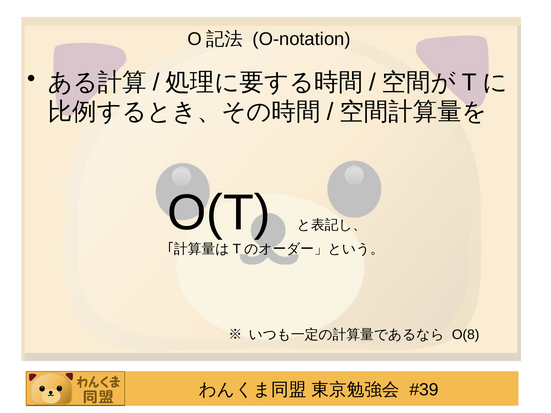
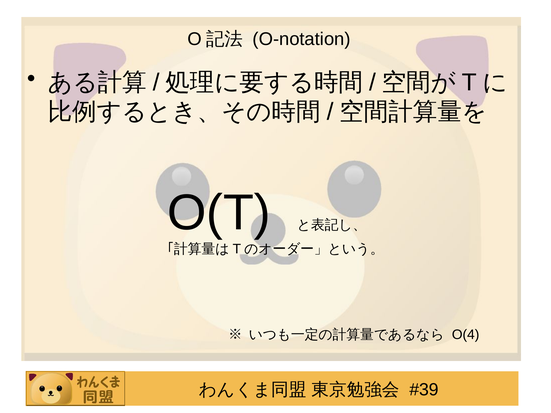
O(8: O(8 -> O(4
